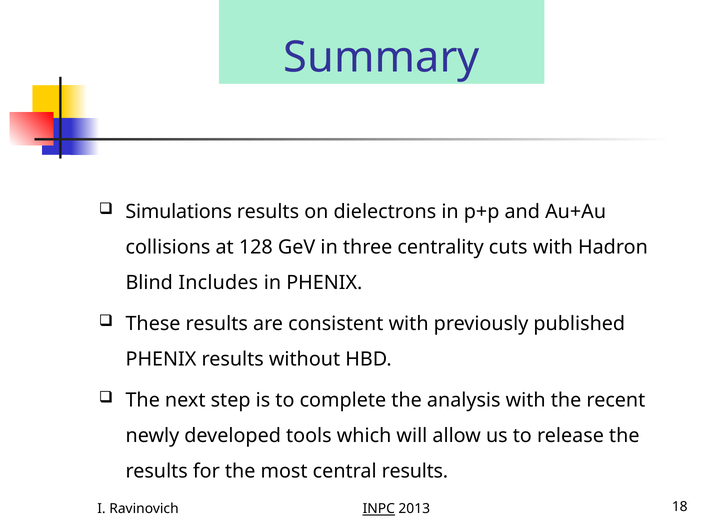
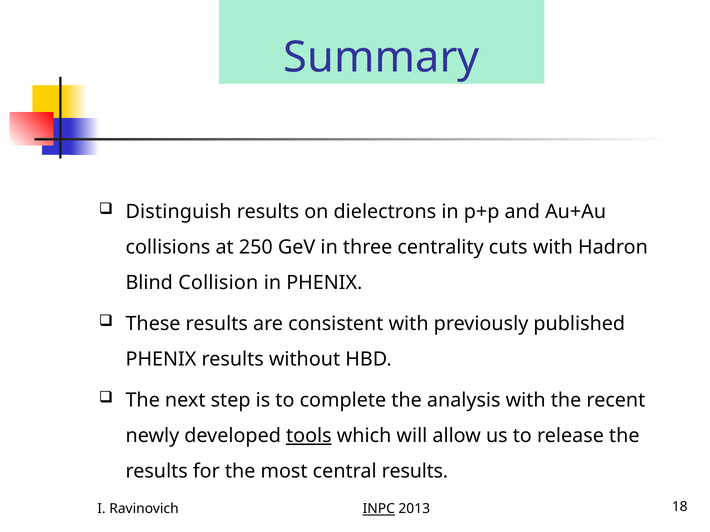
Simulations: Simulations -> Distinguish
128: 128 -> 250
Includes: Includes -> Collision
tools underline: none -> present
